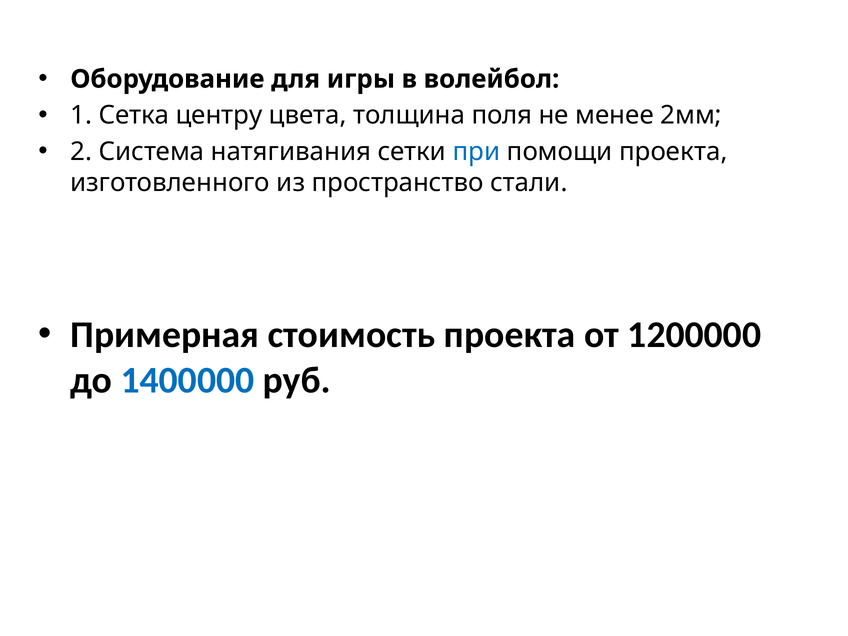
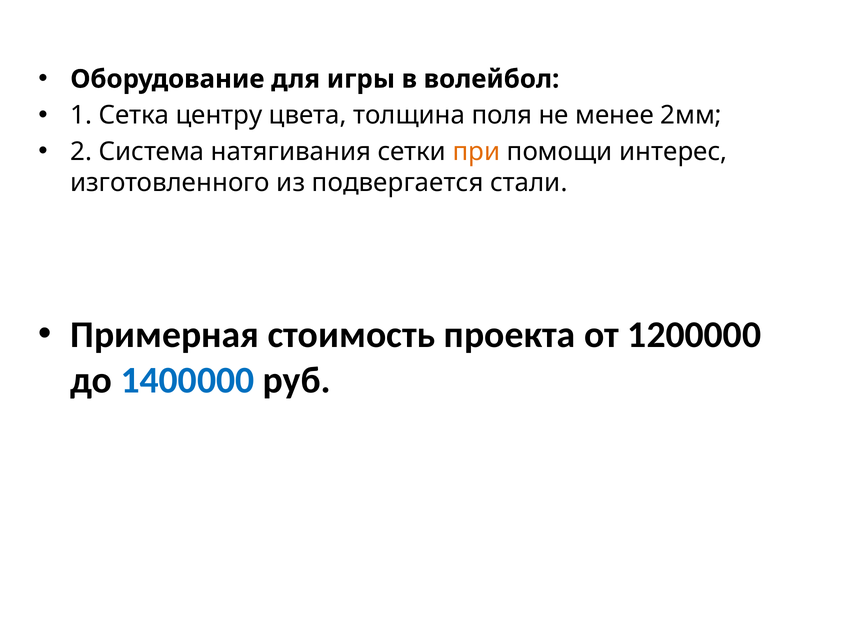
при colour: blue -> orange
помощи проекта: проекта -> интерес
пространство: пространство -> подвергается
